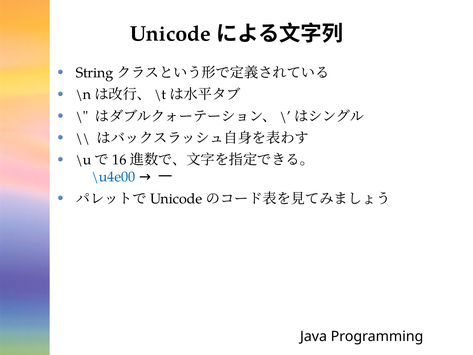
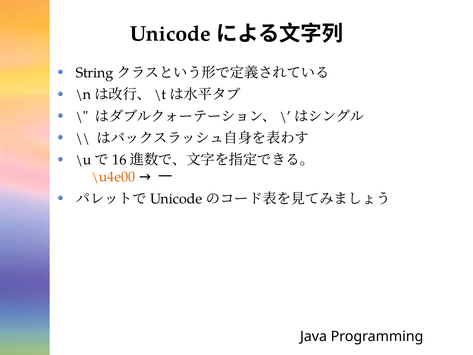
\u4e00 colour: blue -> orange
